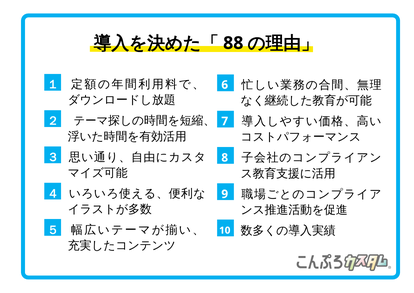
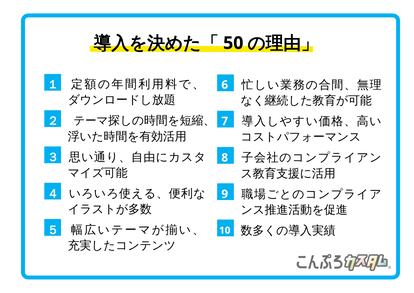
88: 88 -> 50
